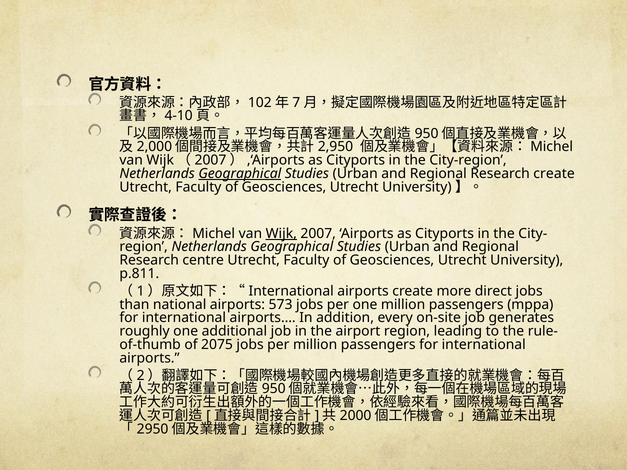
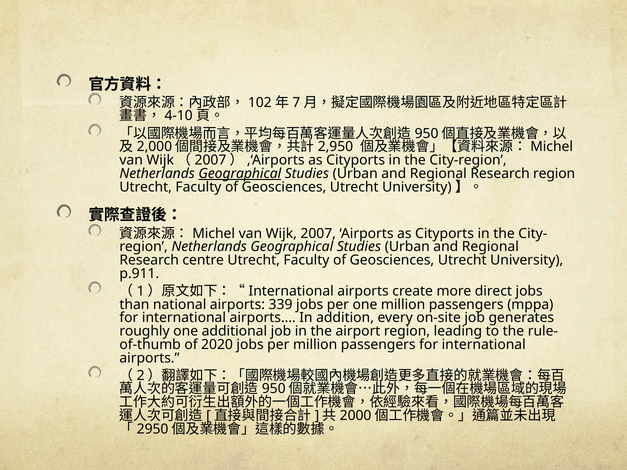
Research create: create -> region
Wijk underline: present -> none
p.811: p.811 -> p.911
573: 573 -> 339
2075: 2075 -> 2020
